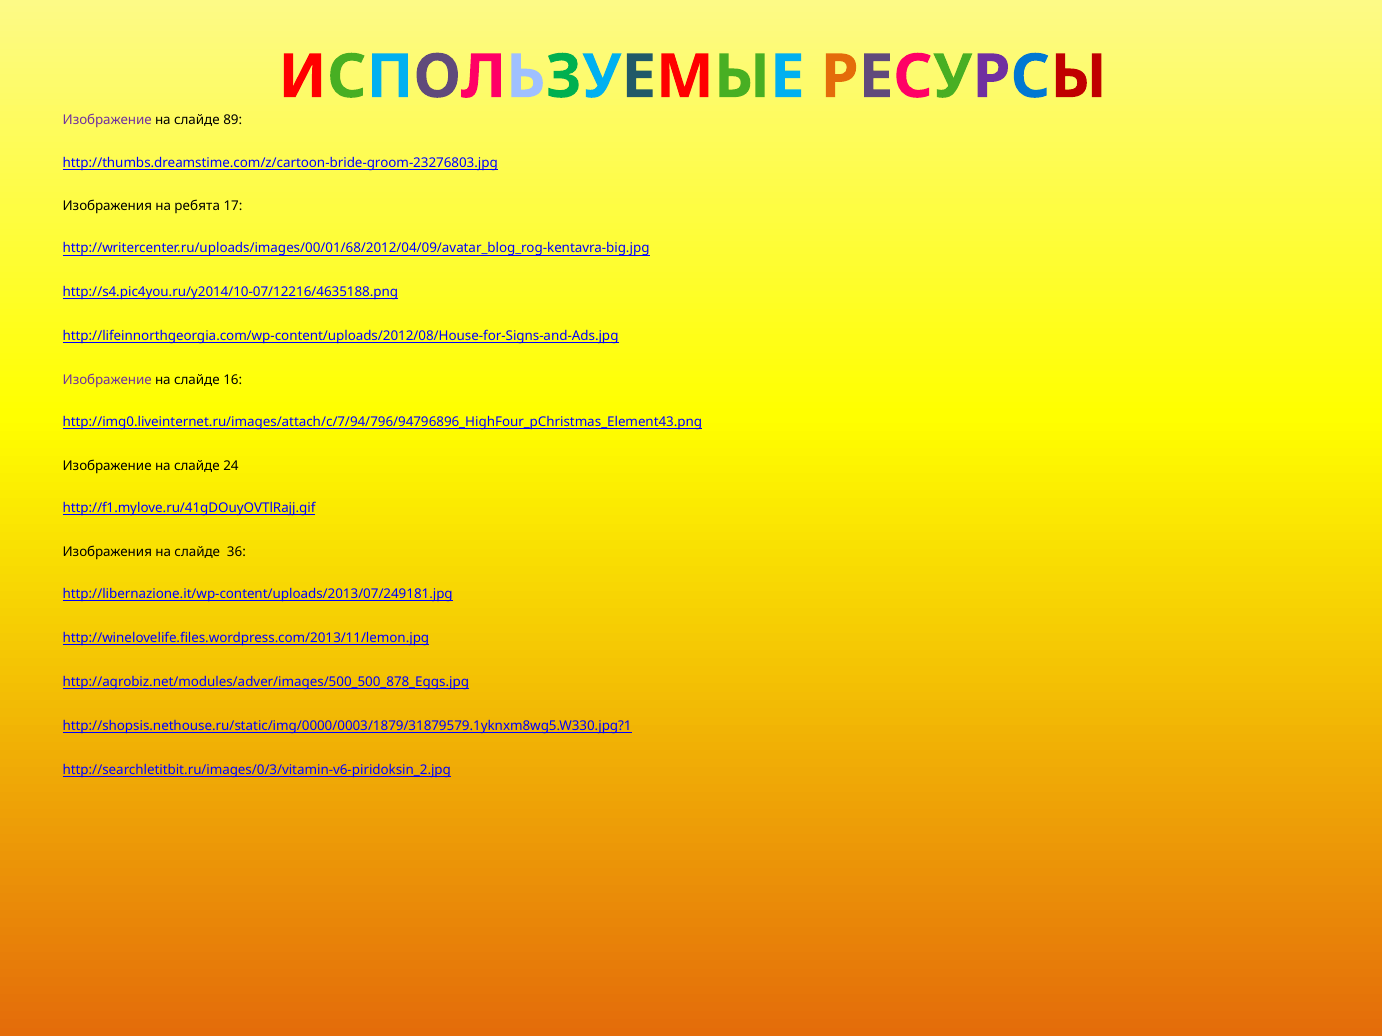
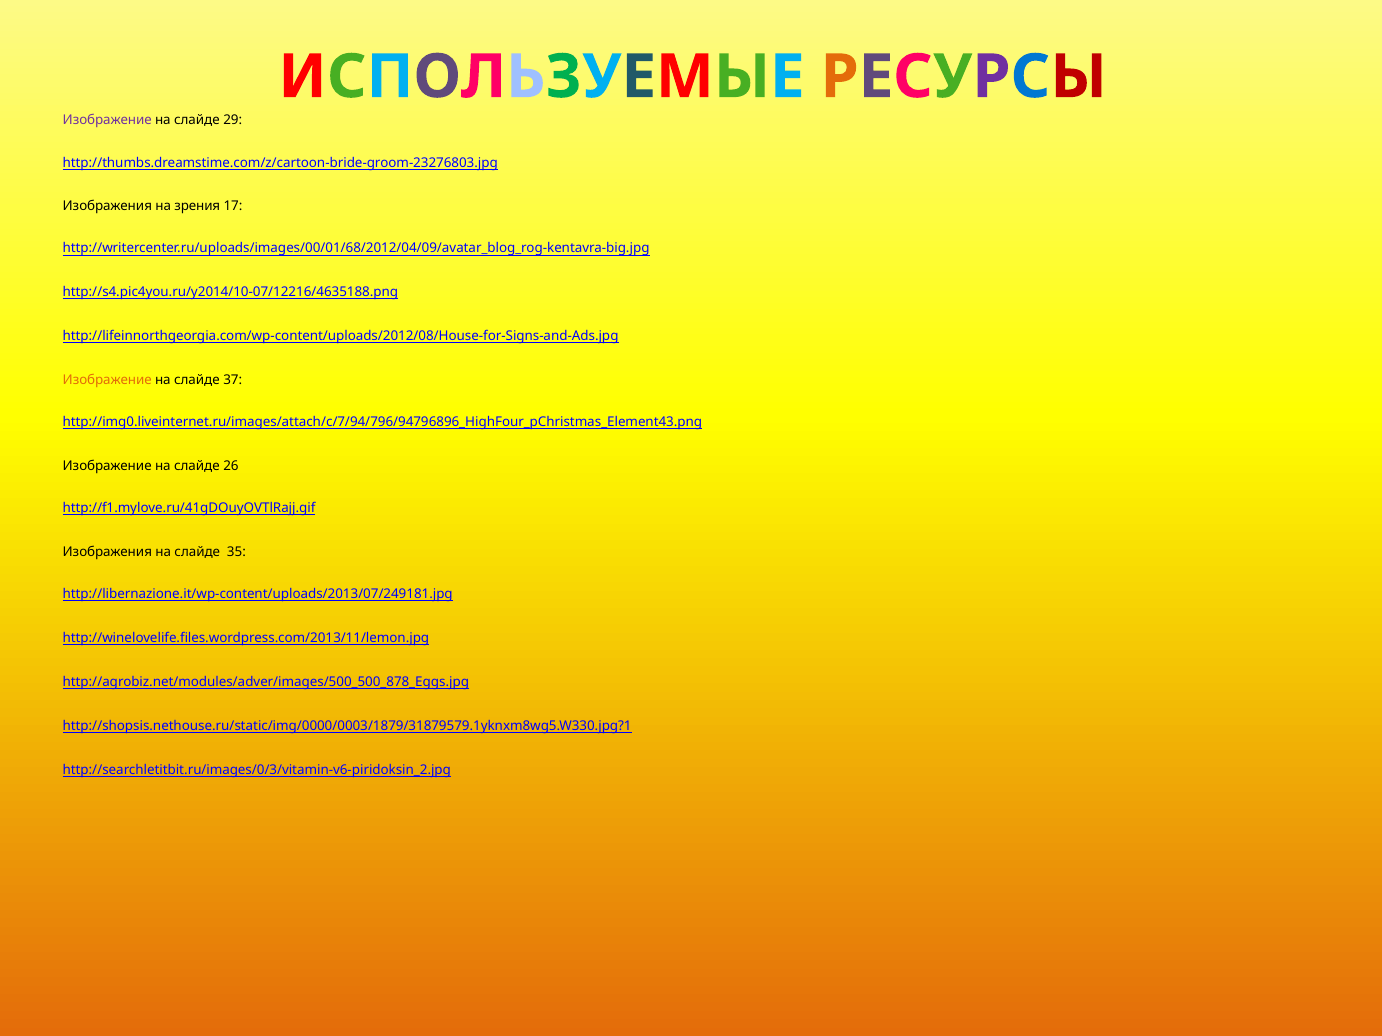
89: 89 -> 29
ребята: ребята -> зрения
Изображение at (107, 381) colour: purple -> orange
16: 16 -> 37
24: 24 -> 26
36: 36 -> 35
